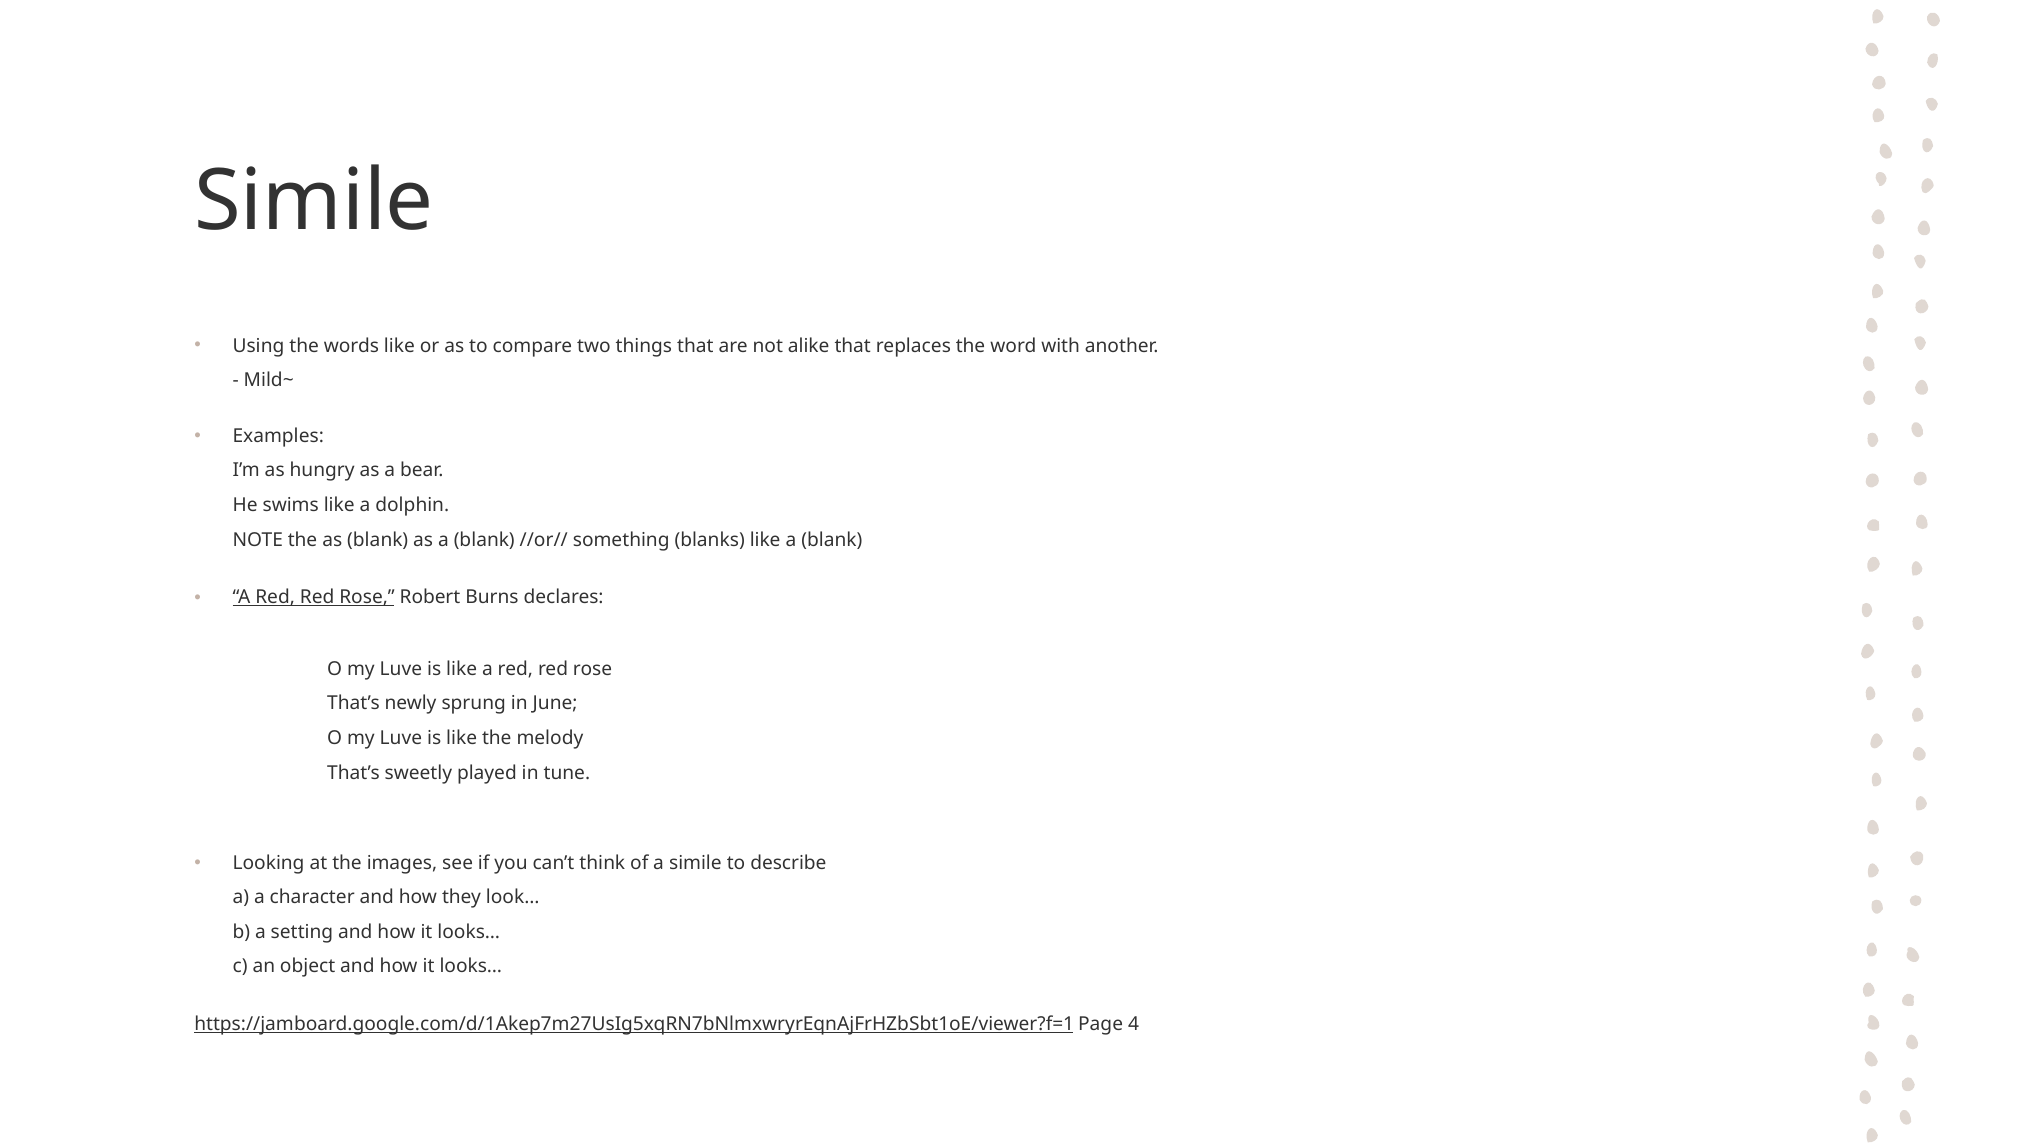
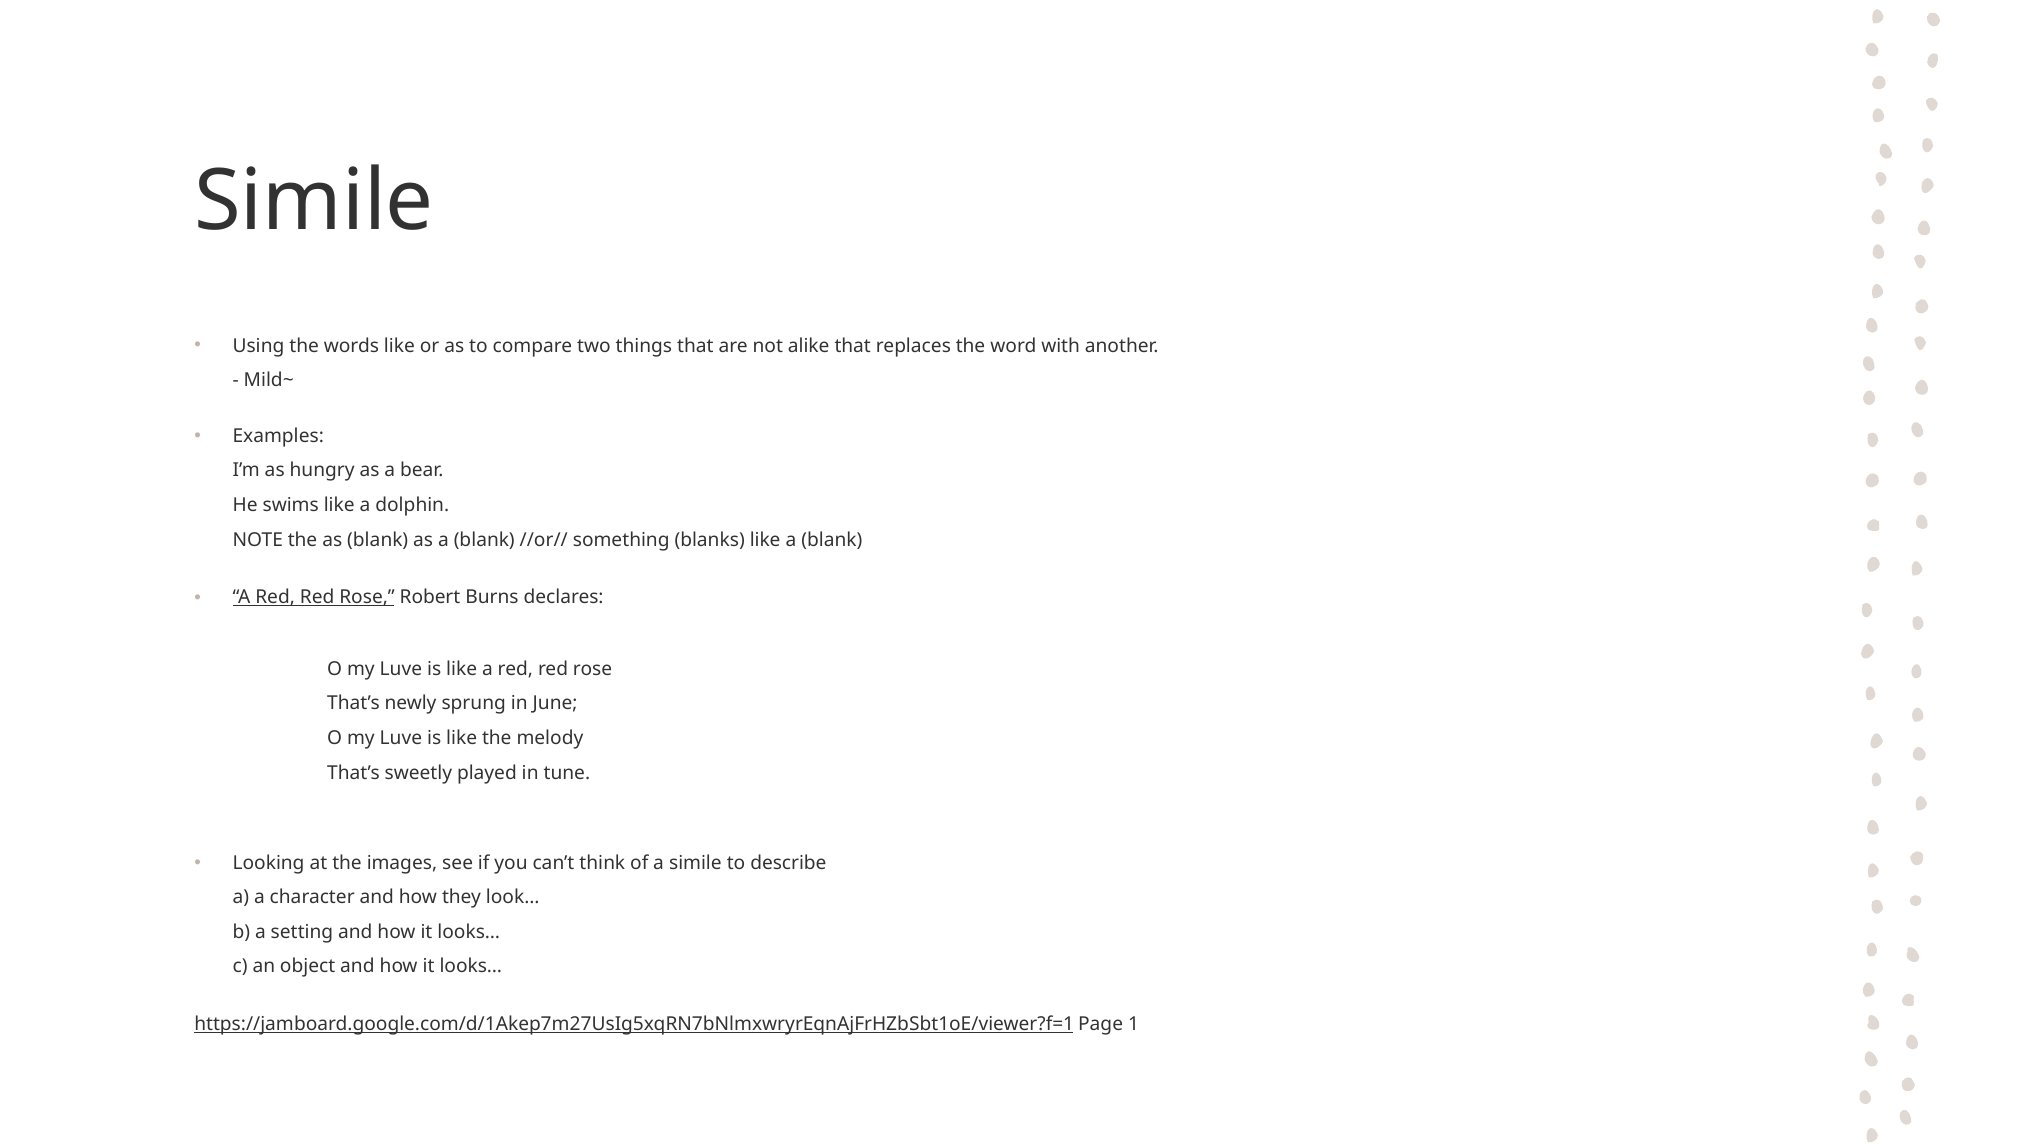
4: 4 -> 1
